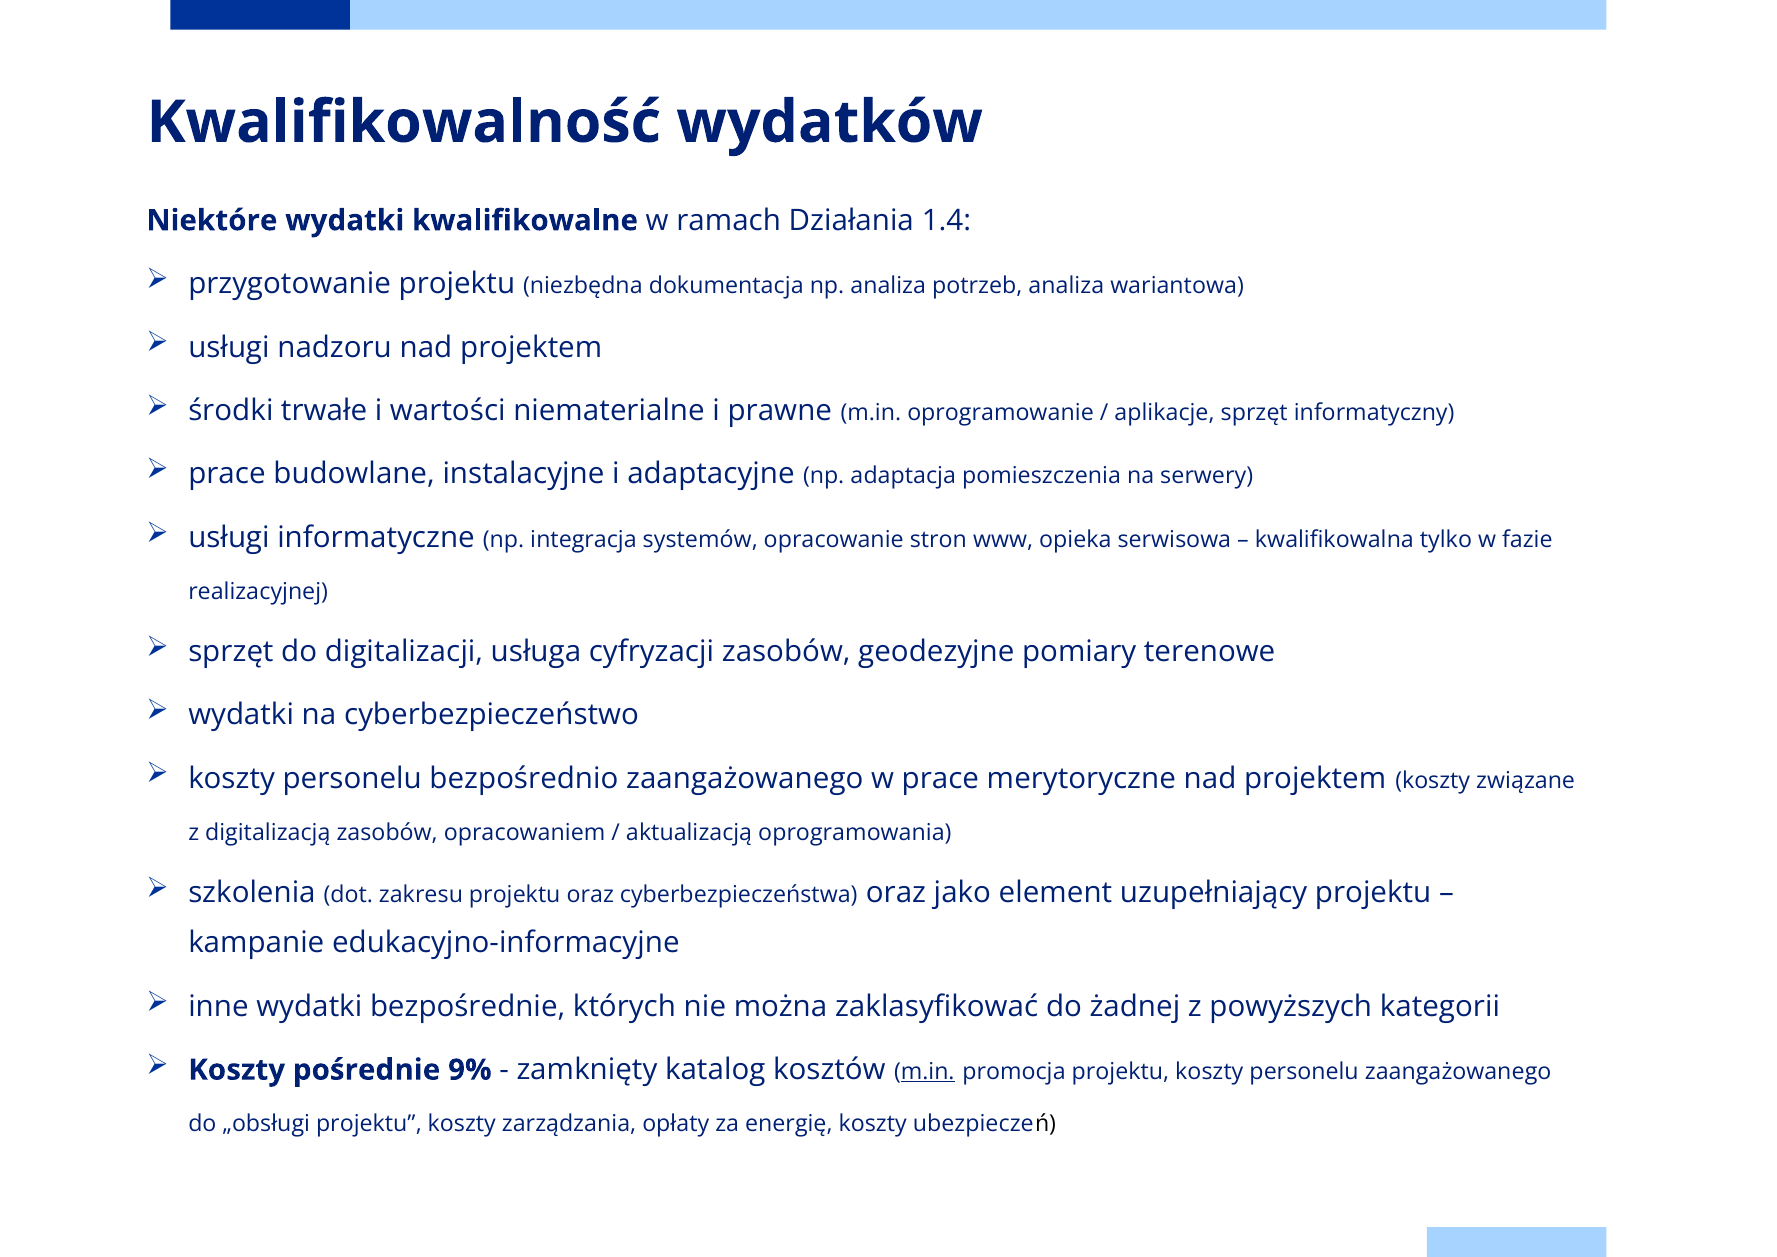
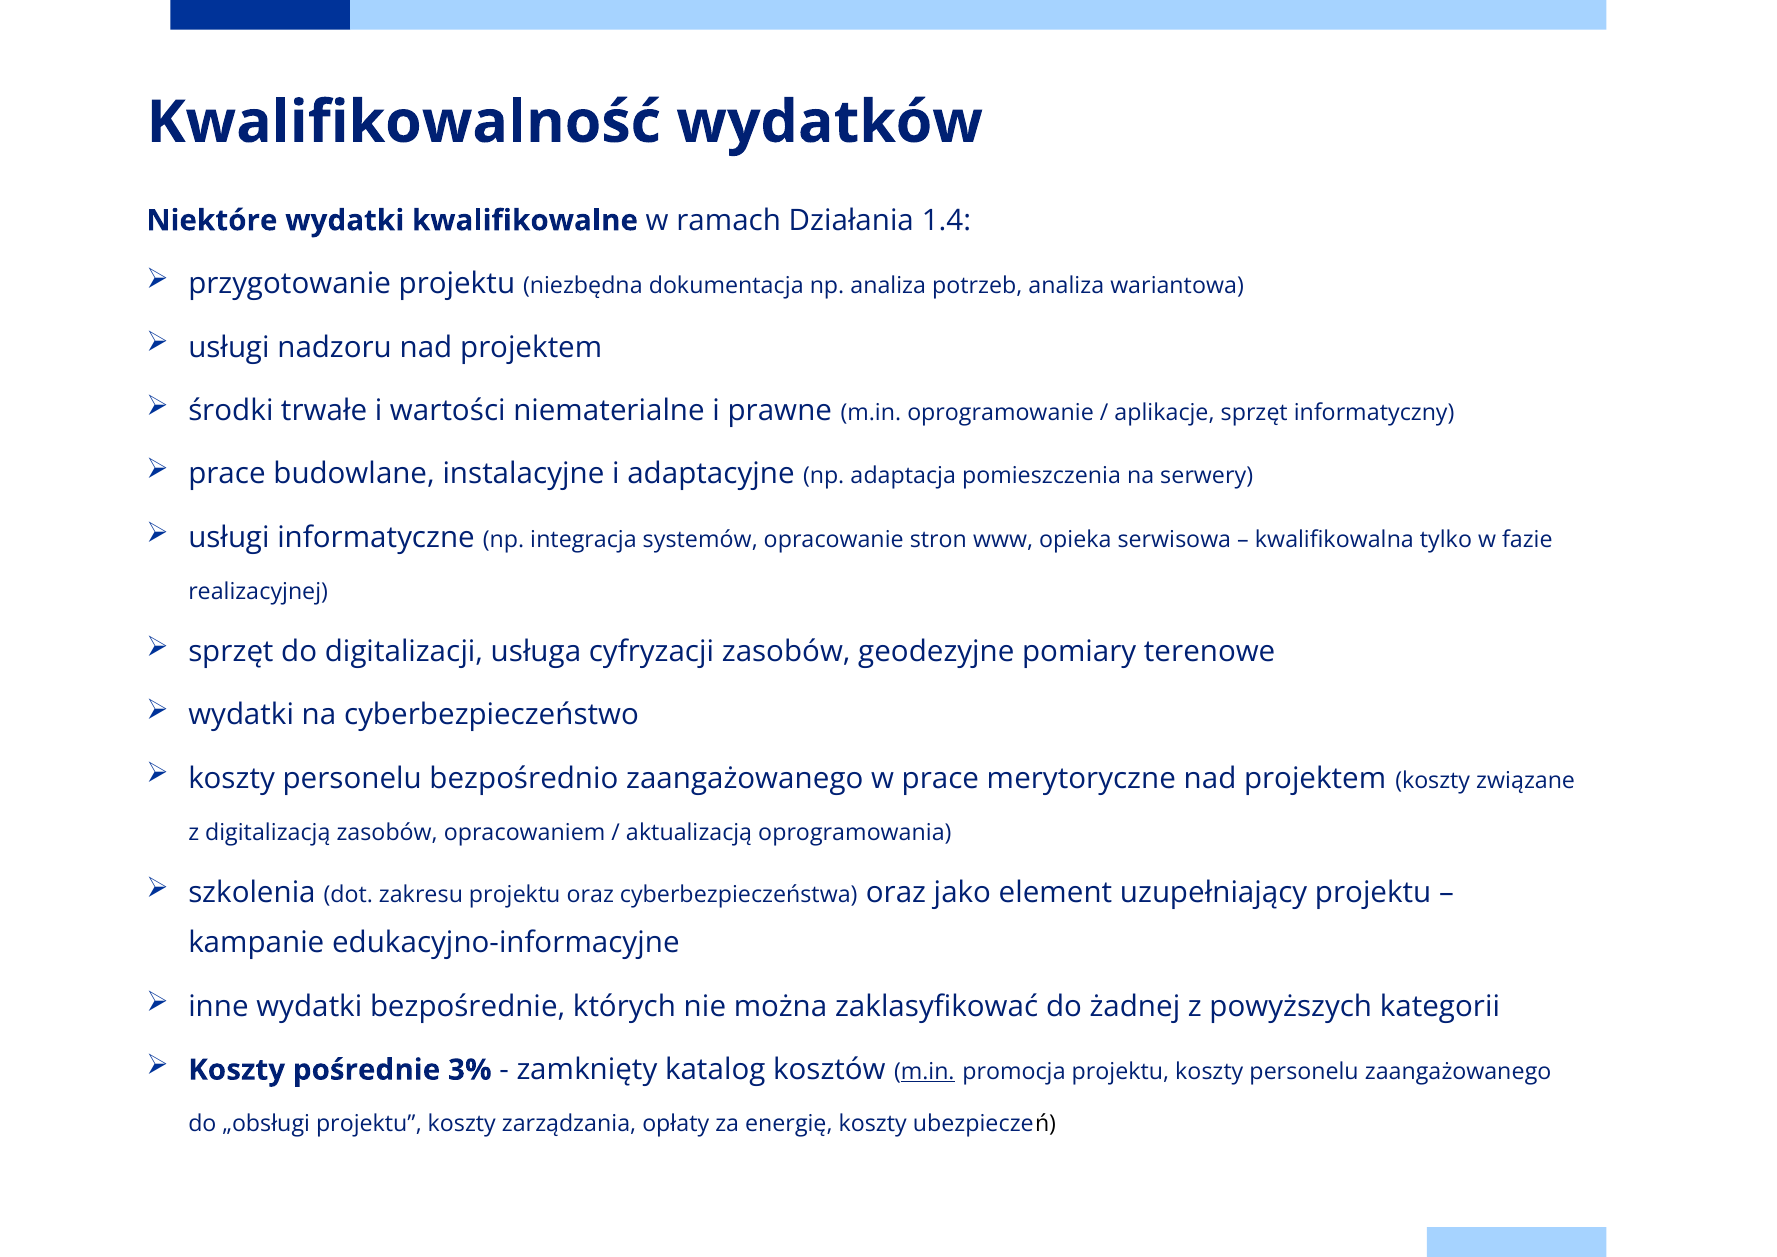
9%: 9% -> 3%
